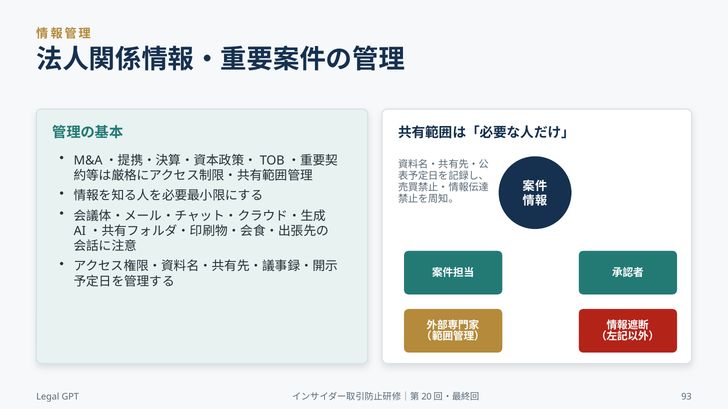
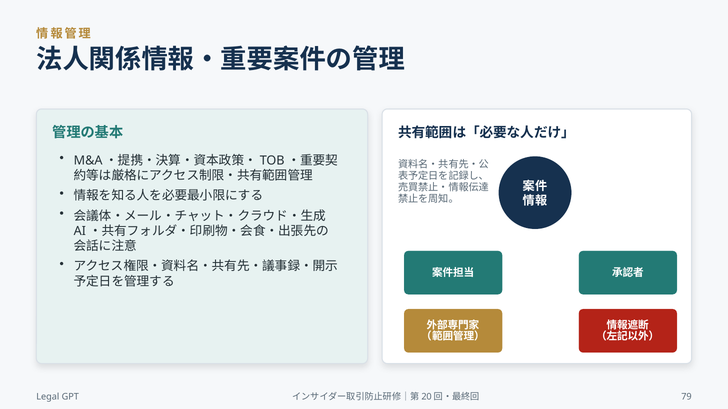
93: 93 -> 79
